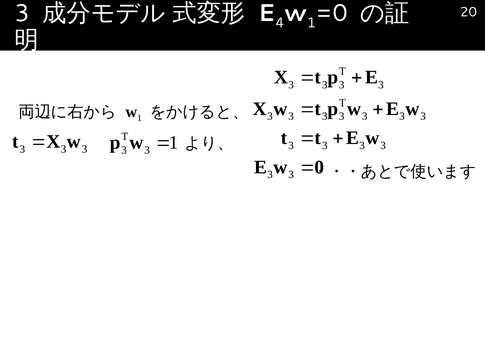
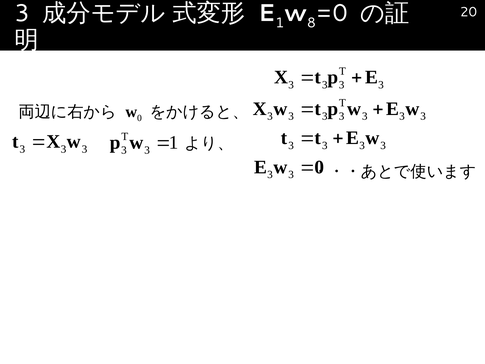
4 at (280, 23): 4 -> 1
1 at (311, 23): 1 -> 8
1 at (139, 118): 1 -> 0
